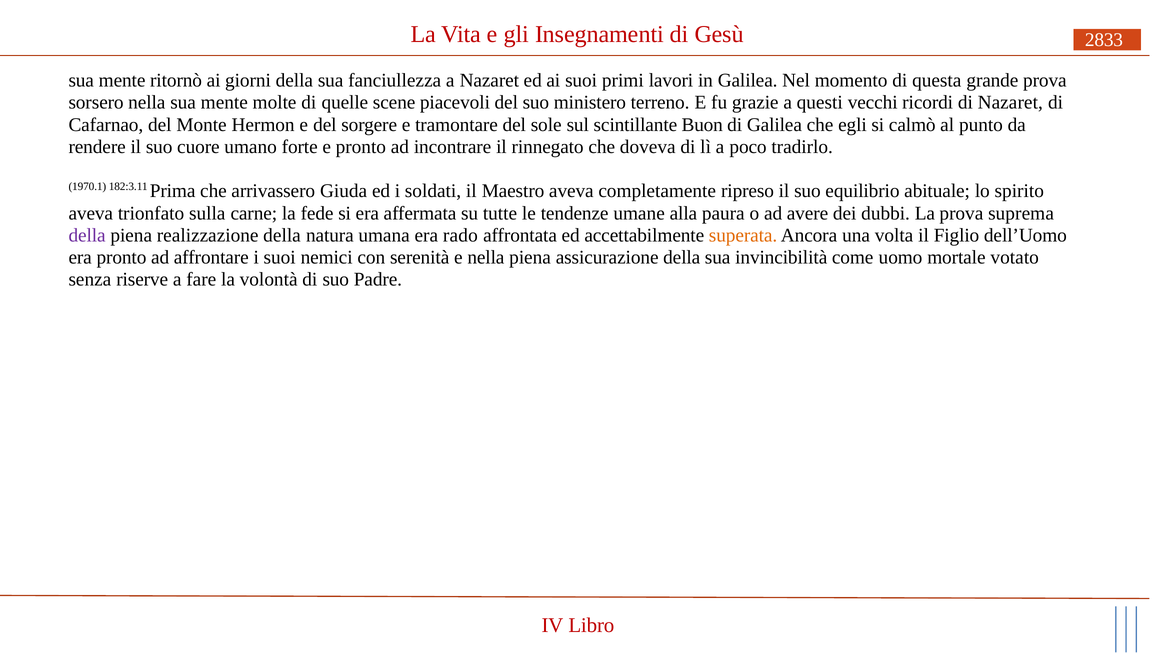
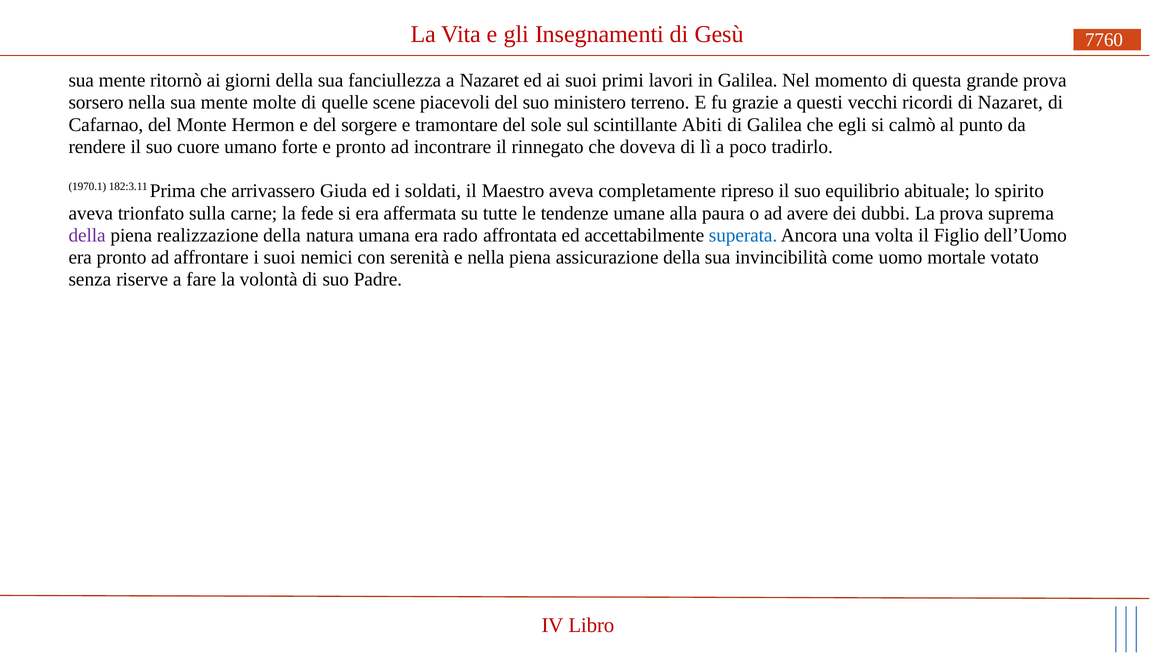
2833: 2833 -> 7760
Buon: Buon -> Abiti
superata colour: orange -> blue
